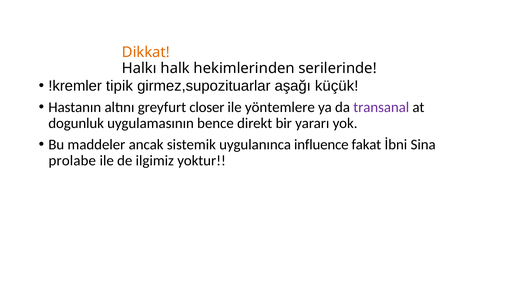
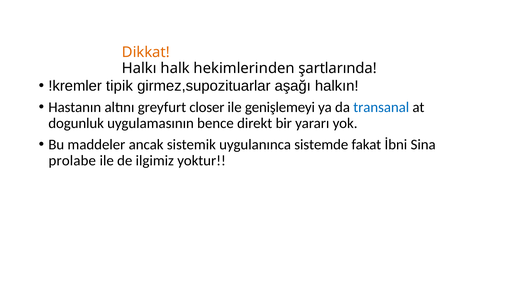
serilerinde: serilerinde -> şartlarında
küçük: küçük -> halkın
yöntemlere: yöntemlere -> genişlemeyi
transanal colour: purple -> blue
influence: influence -> sistemde
